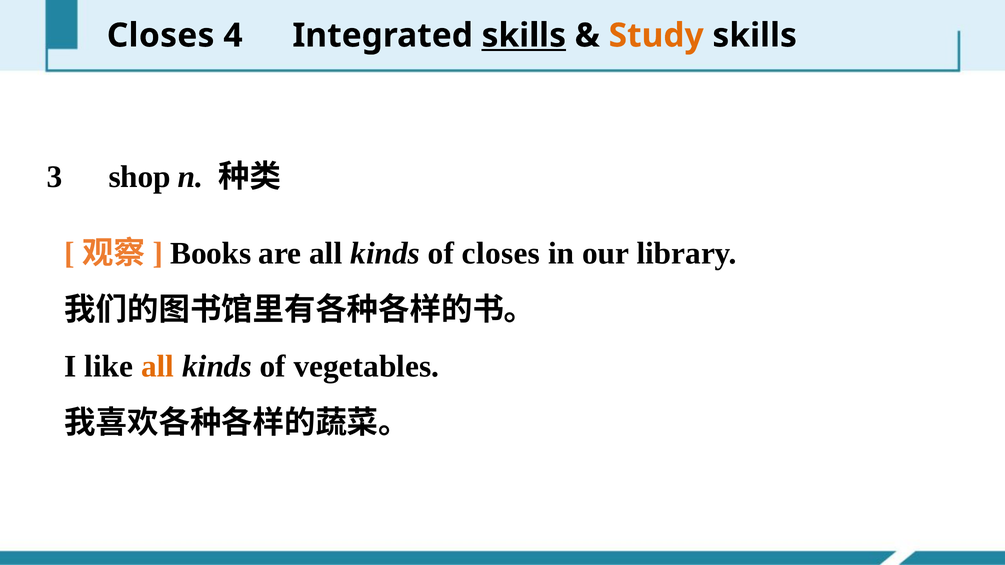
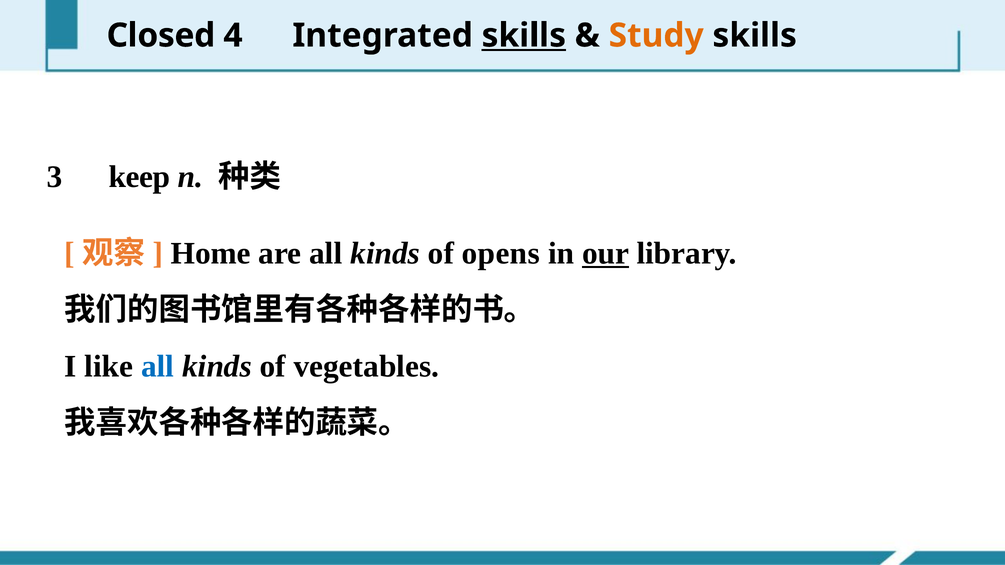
Closes at (161, 36): Closes -> Closed
shop: shop -> keep
Books: Books -> Home
of closes: closes -> opens
our underline: none -> present
all at (158, 367) colour: orange -> blue
